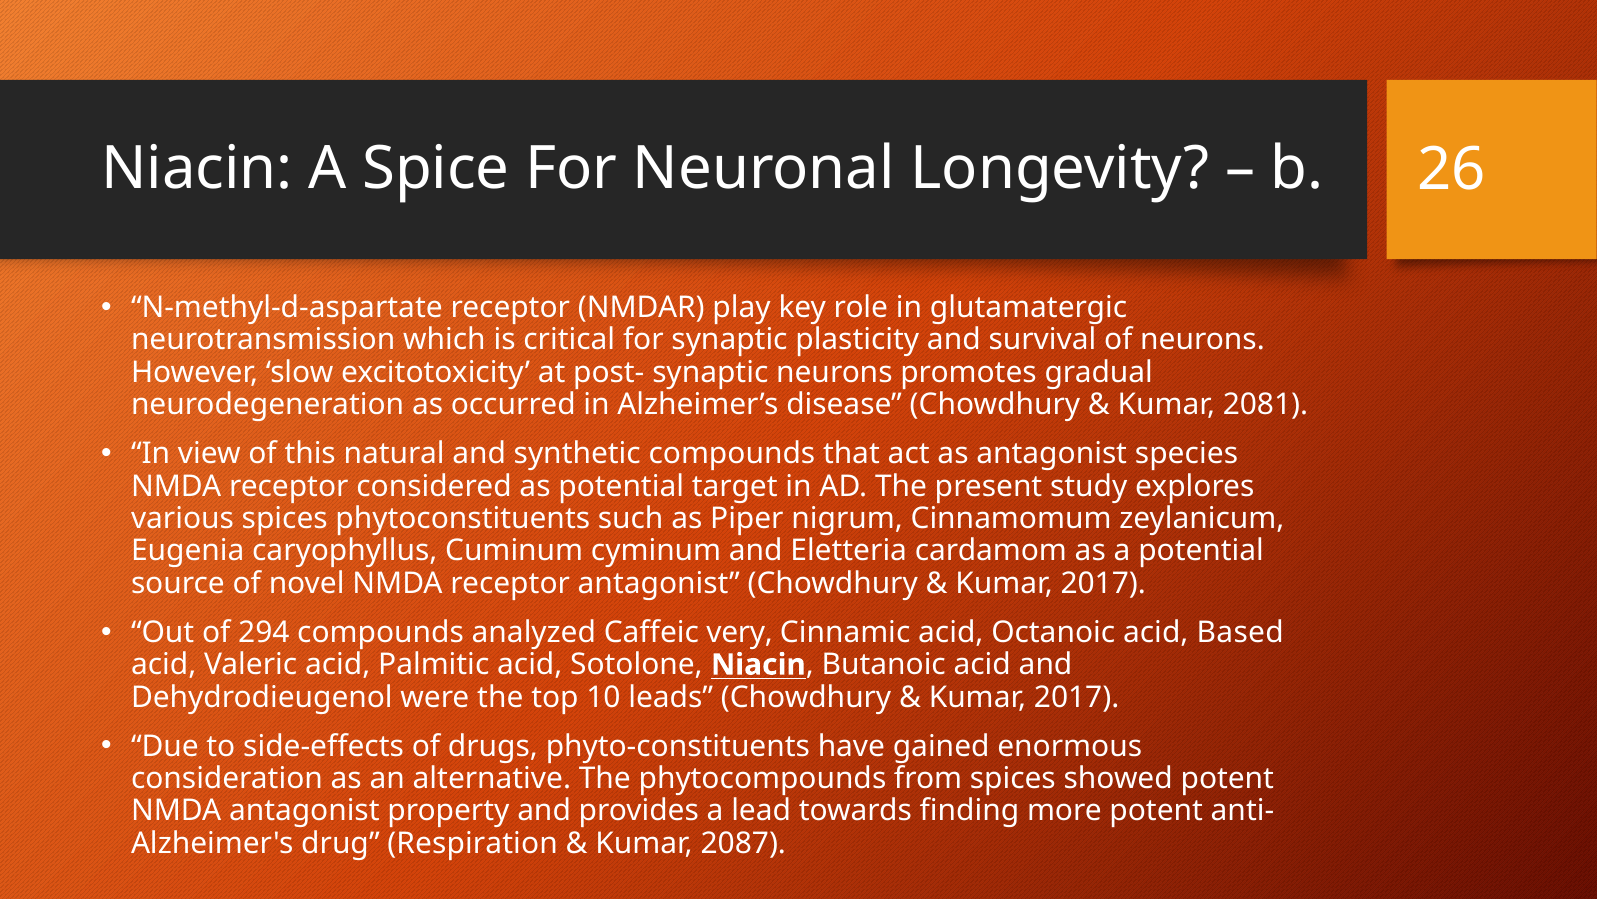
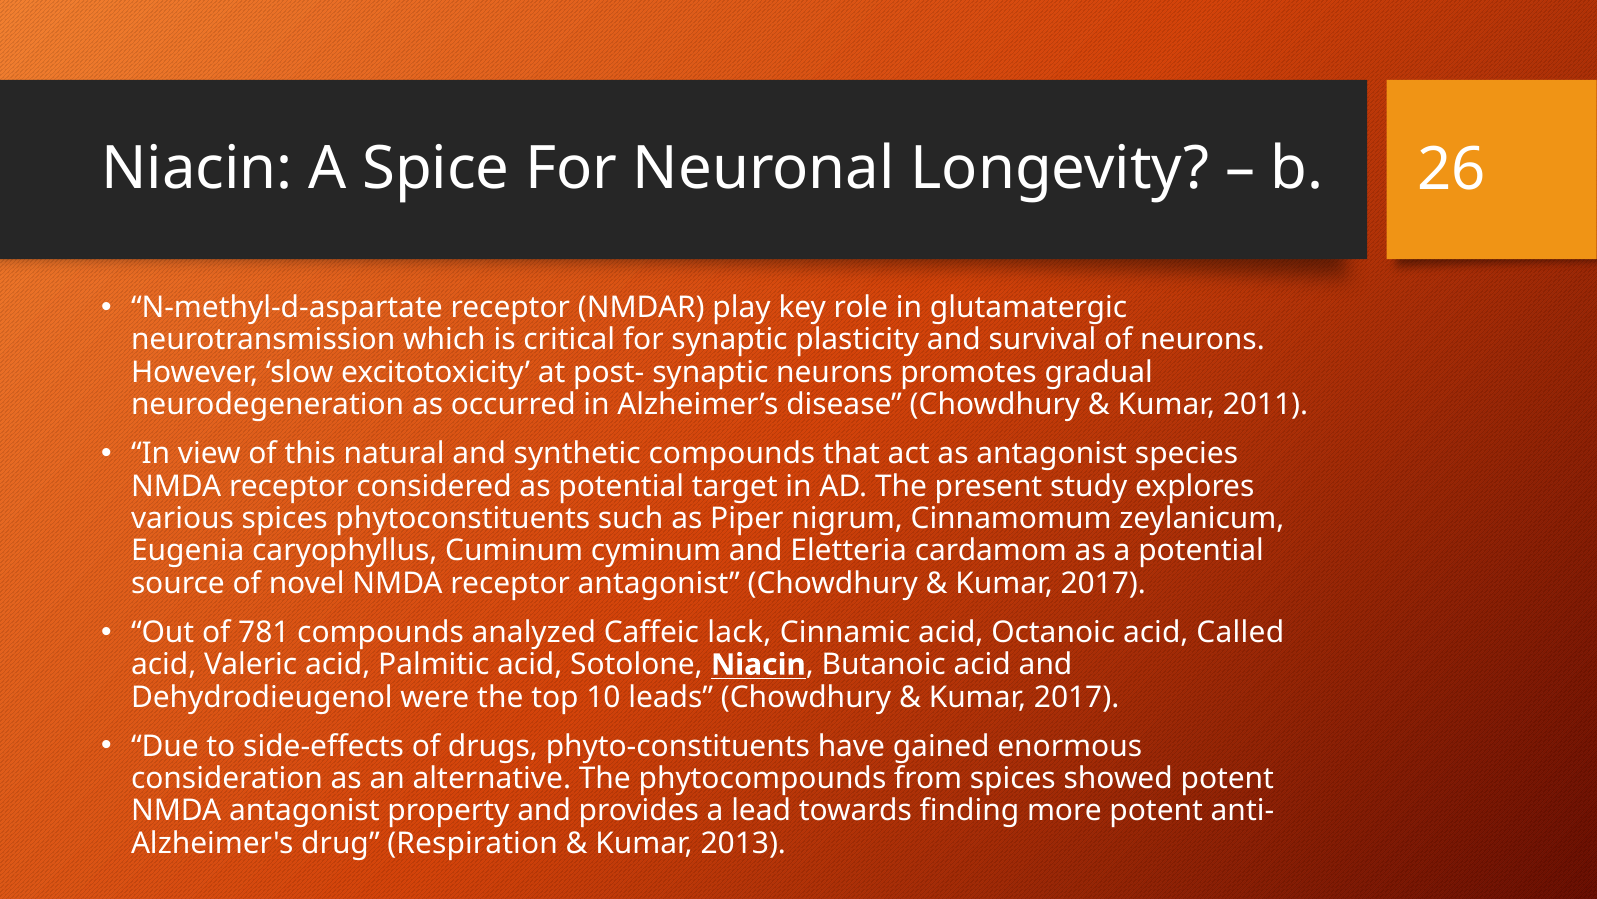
2081: 2081 -> 2011
294: 294 -> 781
very: very -> lack
Based: Based -> Called
2087: 2087 -> 2013
